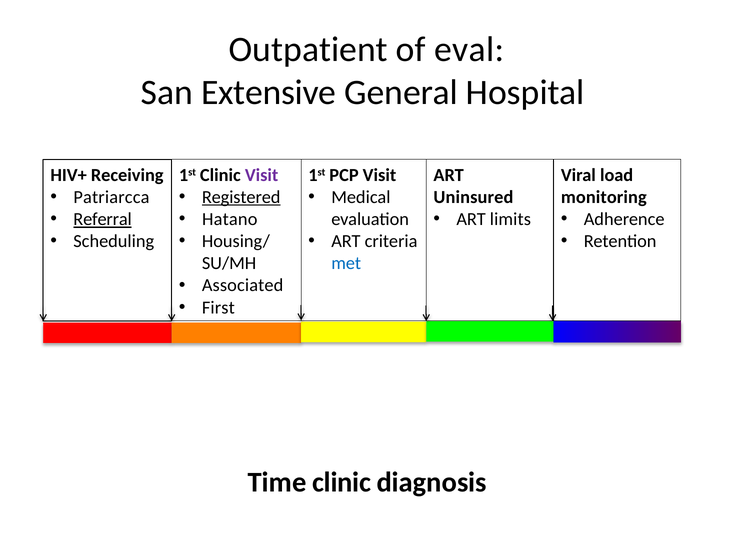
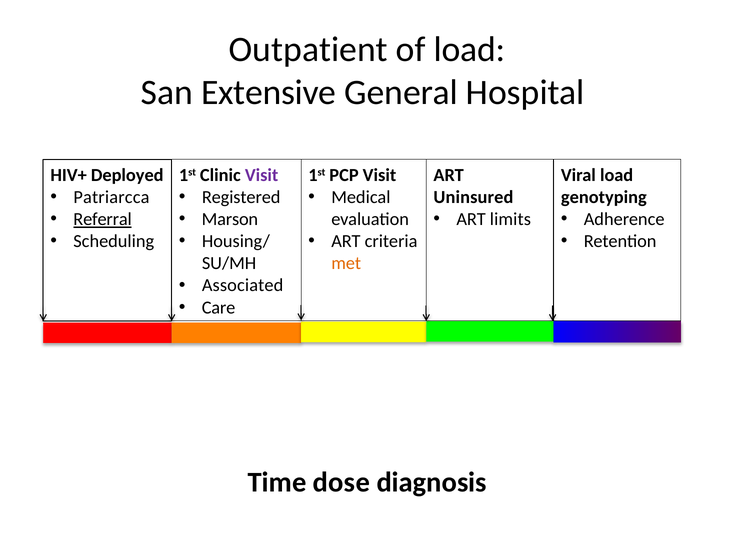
of eval: eval -> load
Receiving: Receiving -> Deployed
Registered underline: present -> none
monitoring: monitoring -> genotyping
Hatano: Hatano -> Marson
met colour: blue -> orange
First: First -> Care
Time clinic: clinic -> dose
